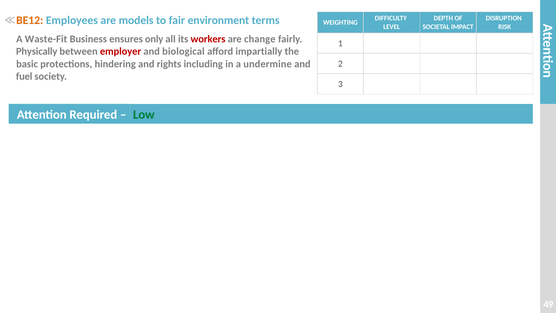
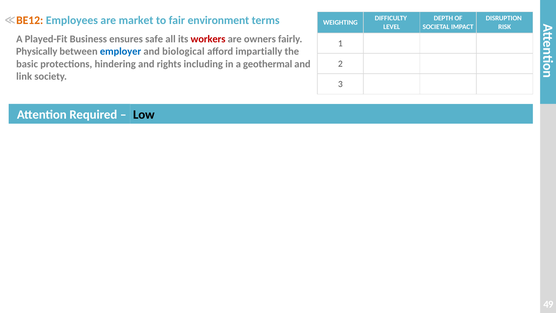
models: models -> market
Waste-Fit: Waste-Fit -> Played-Fit
only: only -> safe
change: change -> owners
employer colour: red -> blue
undermine: undermine -> geothermal
fuel: fuel -> link
Low colour: green -> black
